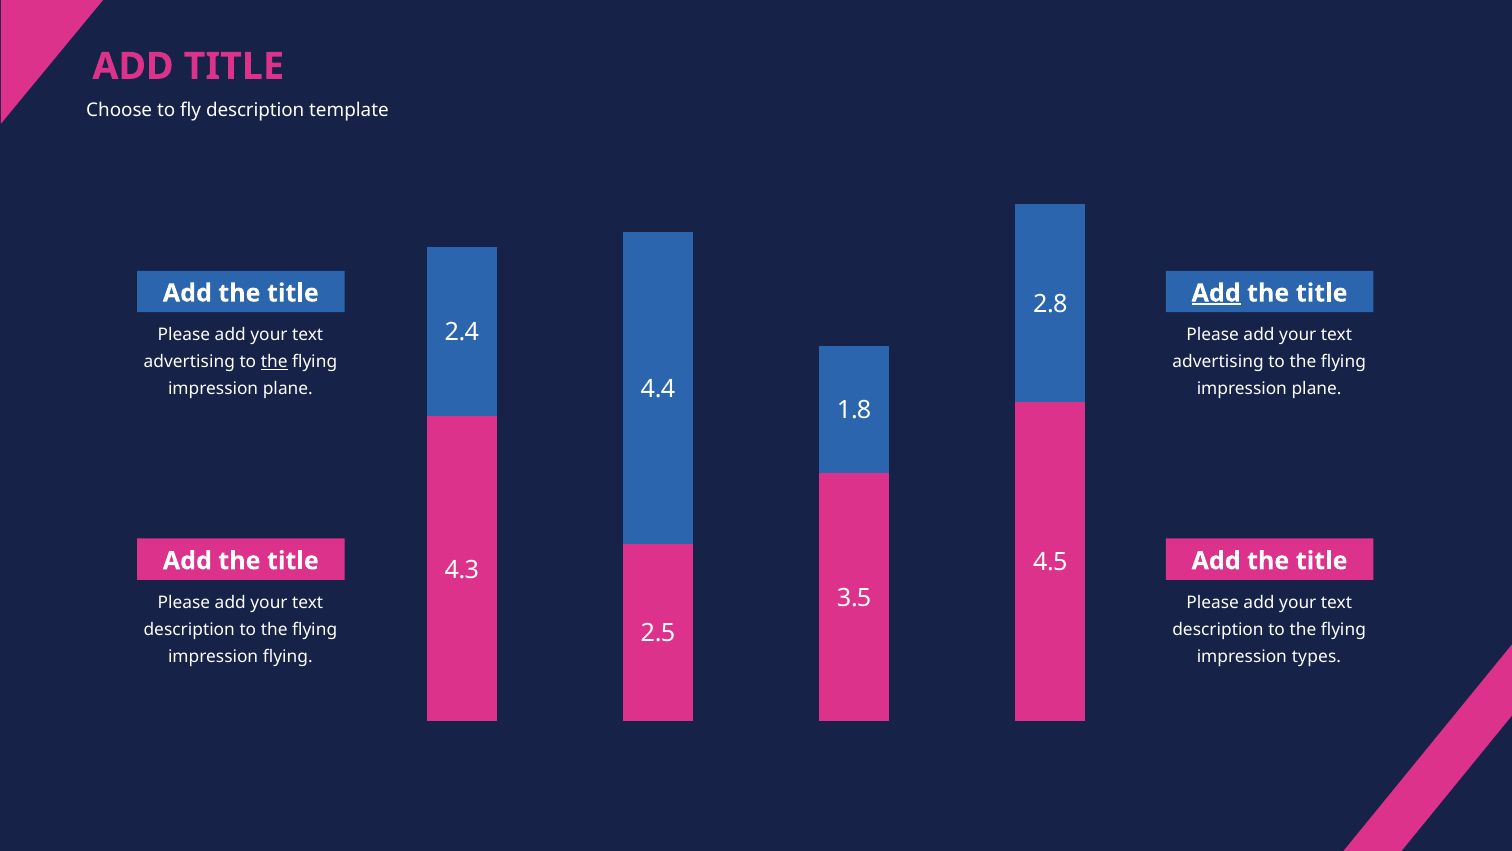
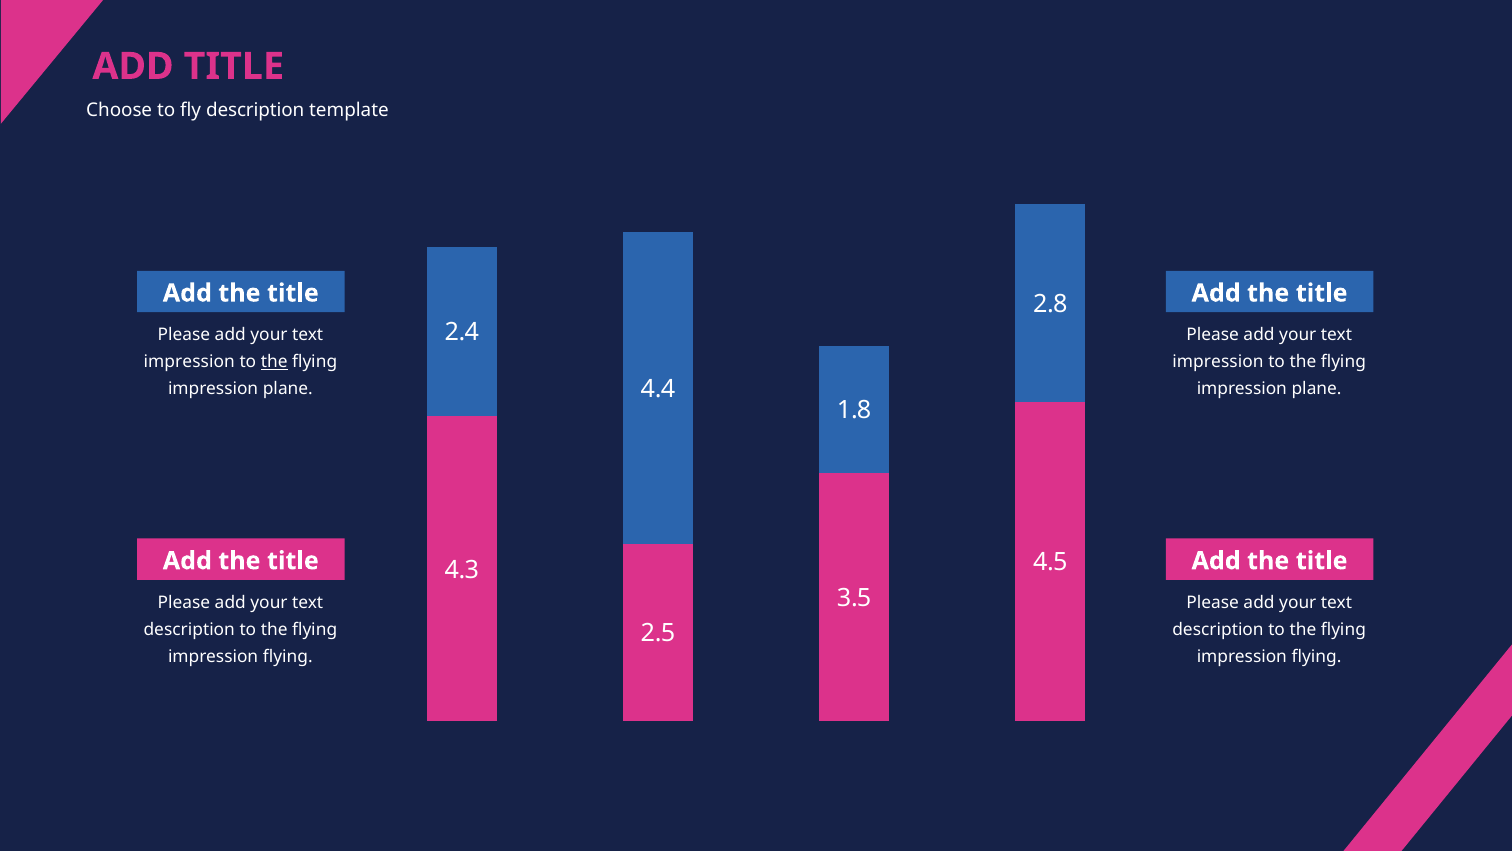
Add at (1216, 293) underline: present -> none
advertising at (189, 362): advertising -> impression
advertising at (1218, 362): advertising -> impression
types at (1316, 656): types -> flying
